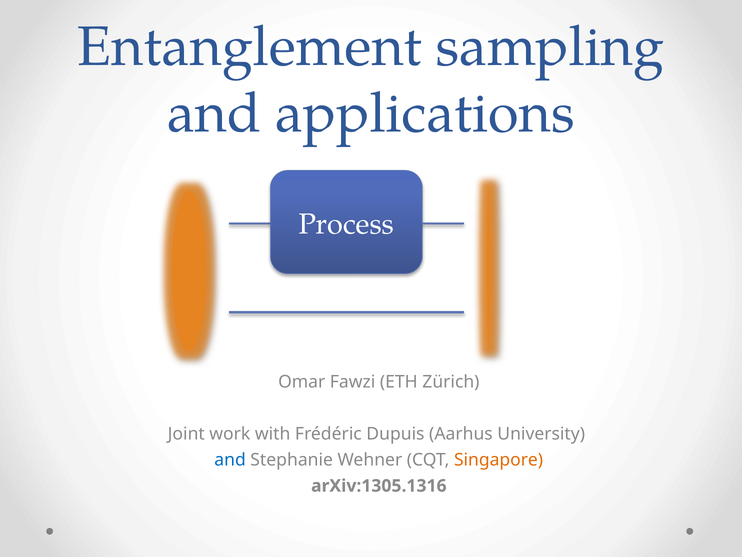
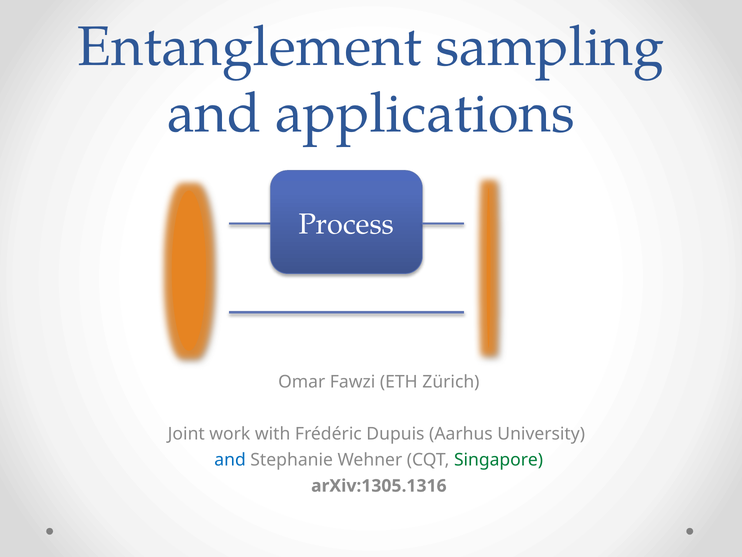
Singapore colour: orange -> green
